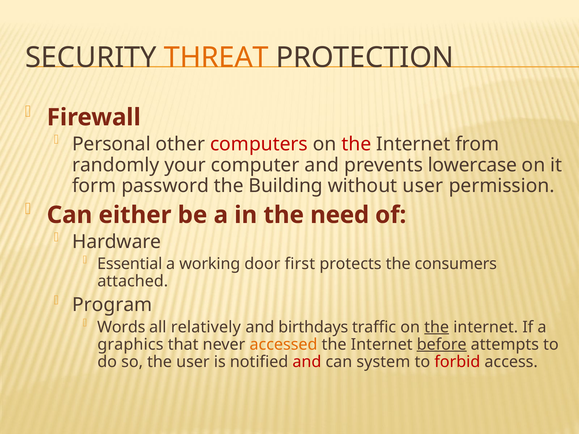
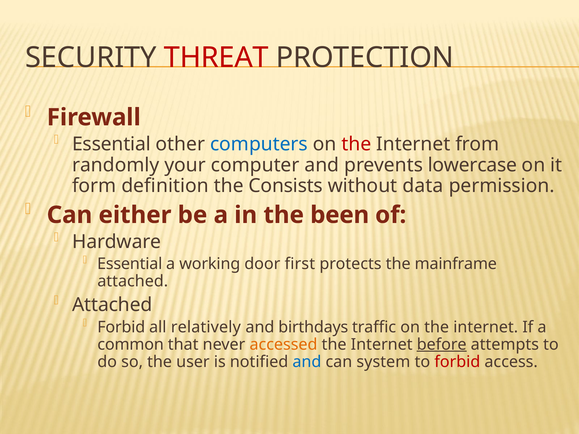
THREAT colour: orange -> red
Personal at (111, 144): Personal -> Essential
computers colour: red -> blue
password: password -> definition
Building: Building -> Consists
without user: user -> data
need: need -> been
consumers: consumers -> mainframe
Program at (112, 305): Program -> Attached
Words at (121, 327): Words -> Forbid
the at (437, 327) underline: present -> none
graphics: graphics -> common
and at (307, 362) colour: red -> blue
